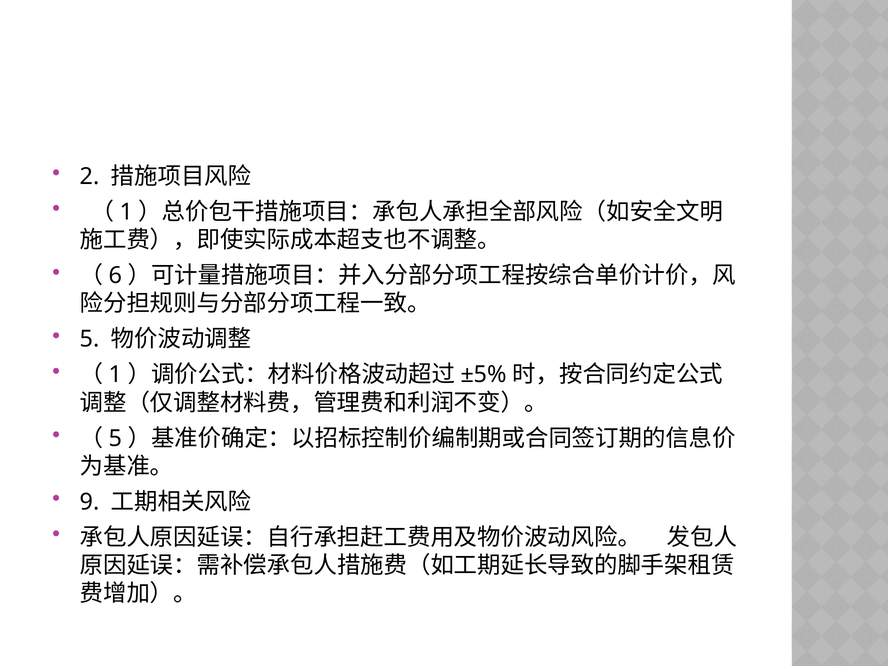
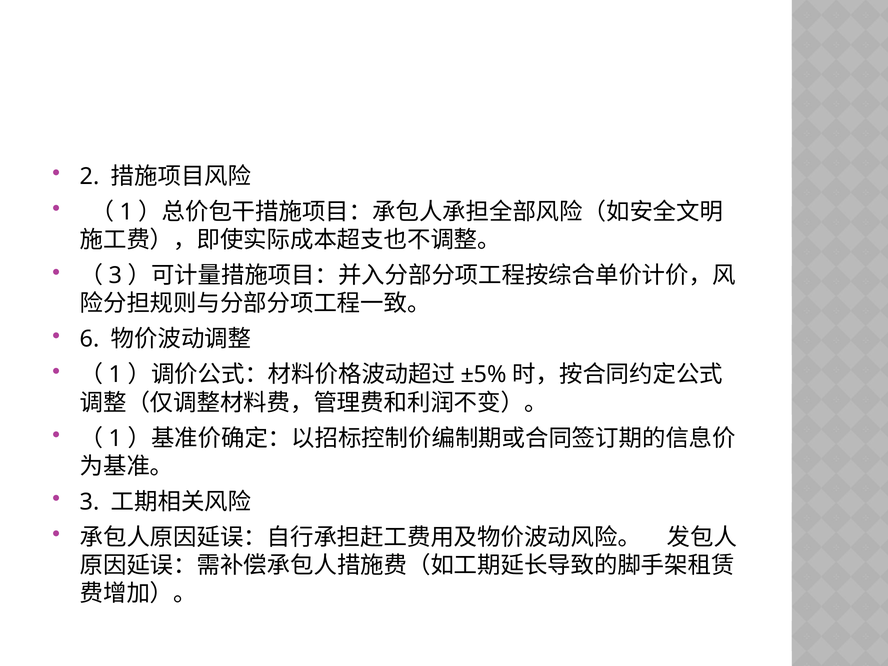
6 at (115, 276): 6 -> 3
5 at (90, 339): 5 -> 6
5 at (115, 438): 5 -> 1
9 at (90, 502): 9 -> 3
